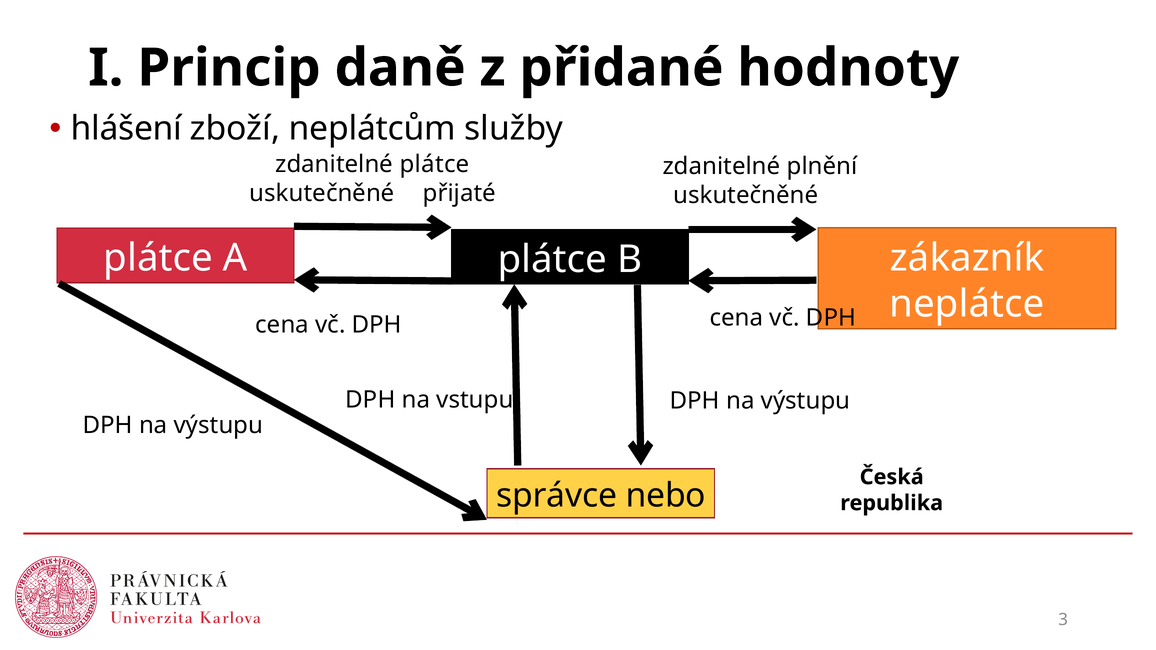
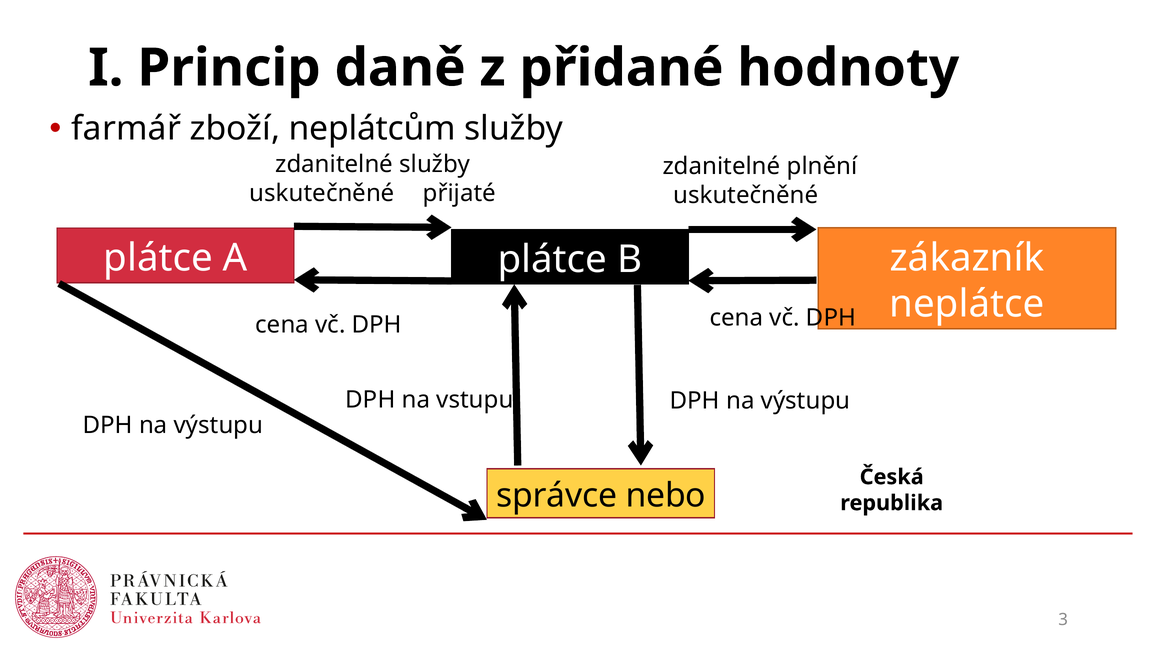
hlášení: hlášení -> farmář
zdanitelné plátce: plátce -> služby
